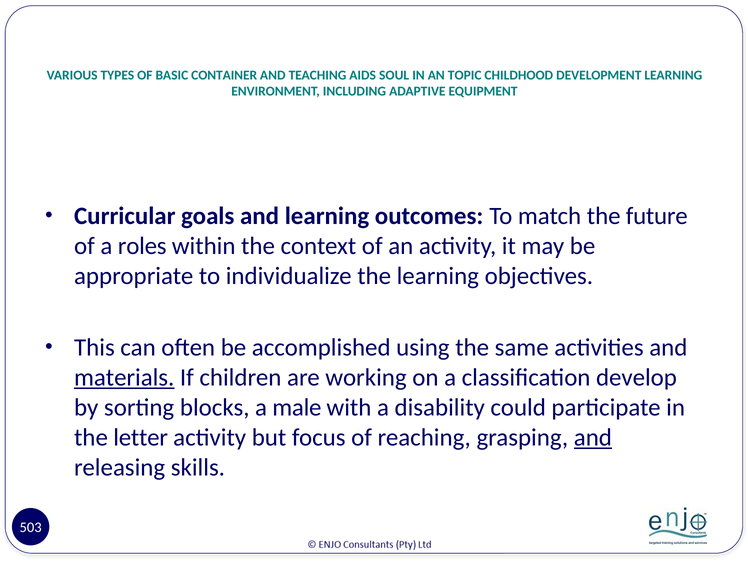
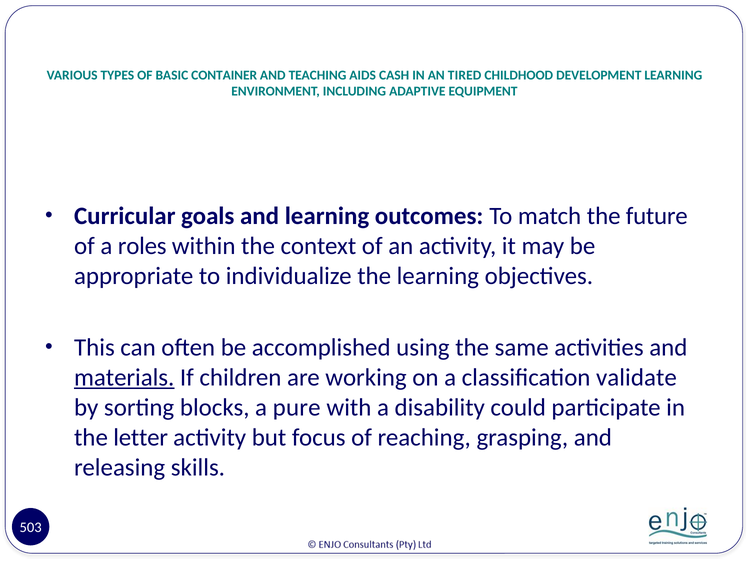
SOUL: SOUL -> CASH
TOPIC: TOPIC -> TIRED
develop: develop -> validate
male: male -> pure
and at (593, 438) underline: present -> none
